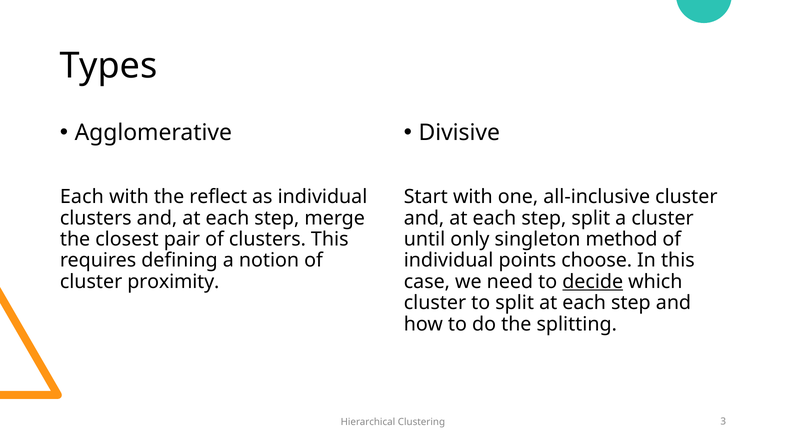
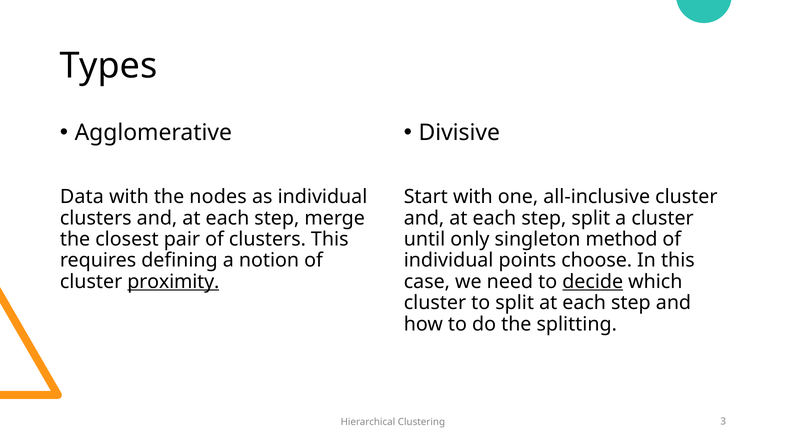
Each at (82, 197): Each -> Data
reflect: reflect -> nodes
proximity underline: none -> present
